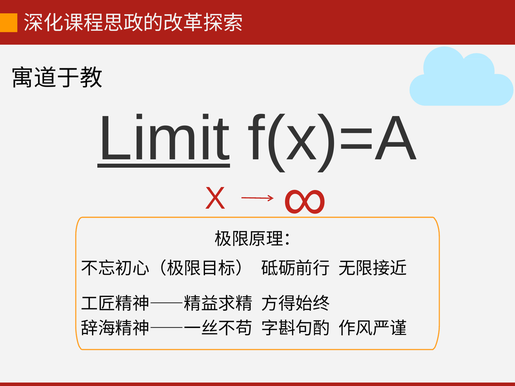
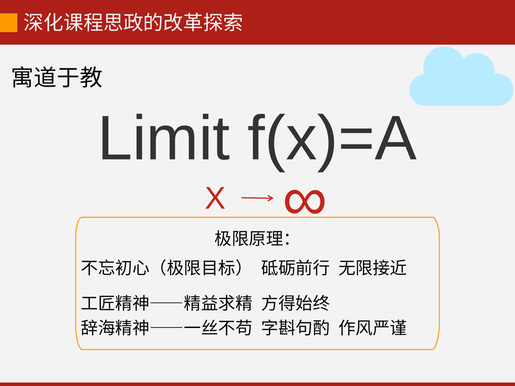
Limit underline: present -> none
